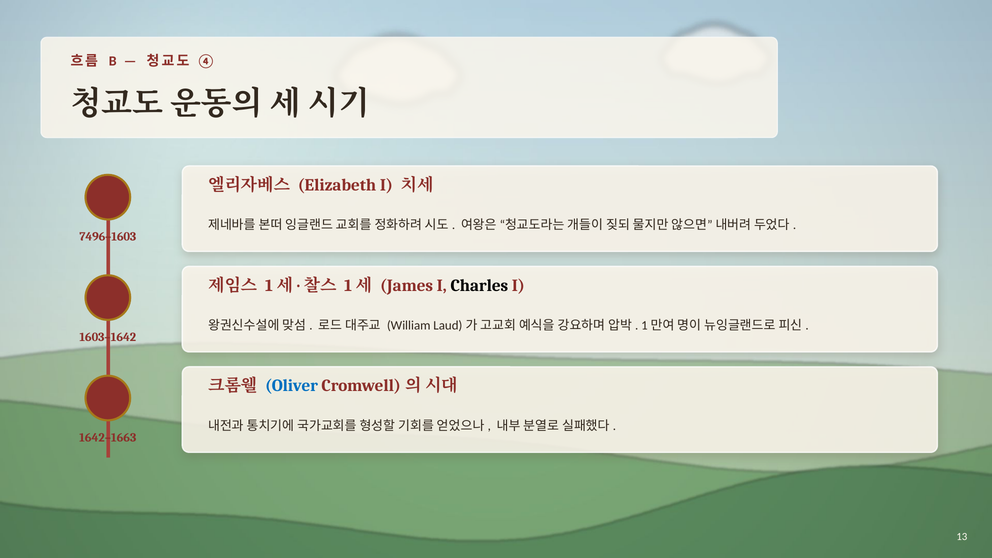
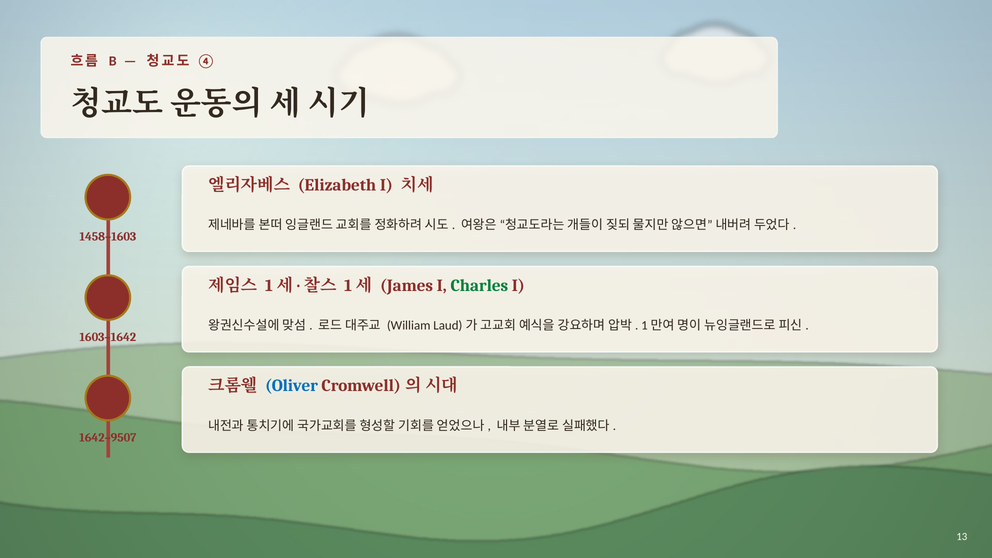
7496–1603: 7496–1603 -> 1458–1603
Charles colour: black -> green
1642–1663: 1642–1663 -> 1642–9507
